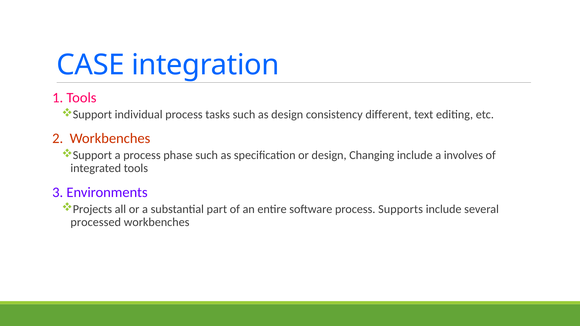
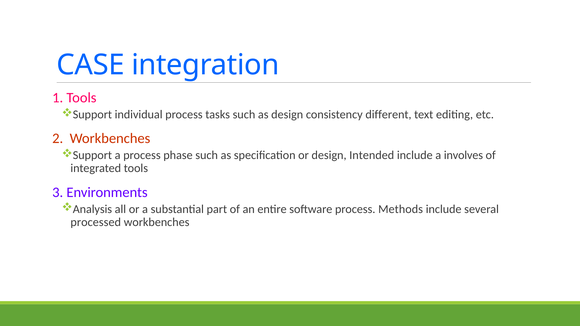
Changing: Changing -> Intended
Projects: Projects -> Analysis
Supports: Supports -> Methods
